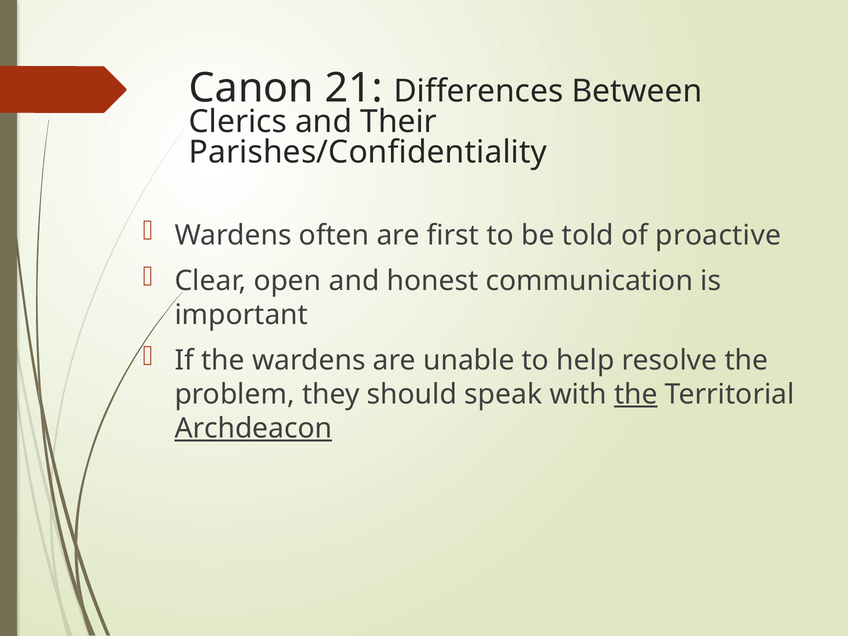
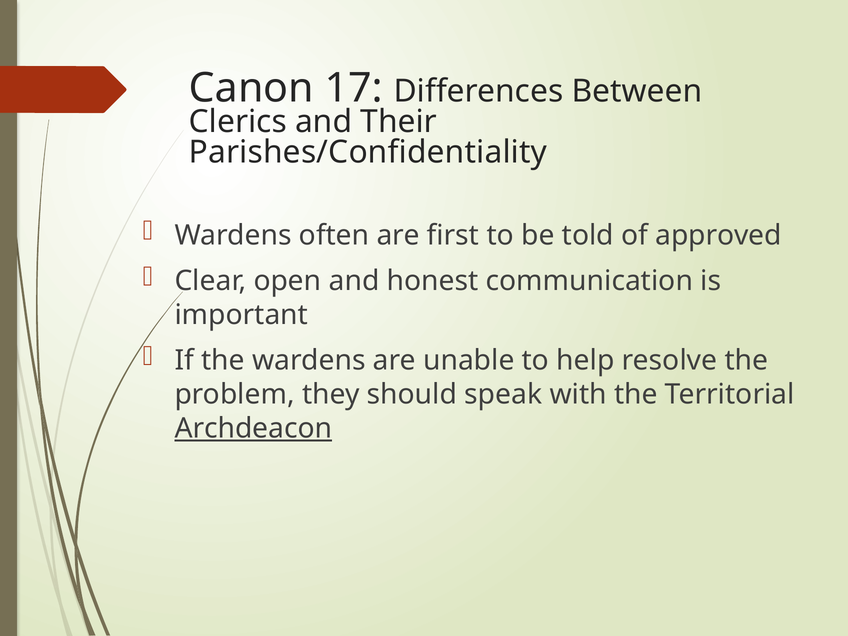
21: 21 -> 17
proactive: proactive -> approved
the at (636, 394) underline: present -> none
